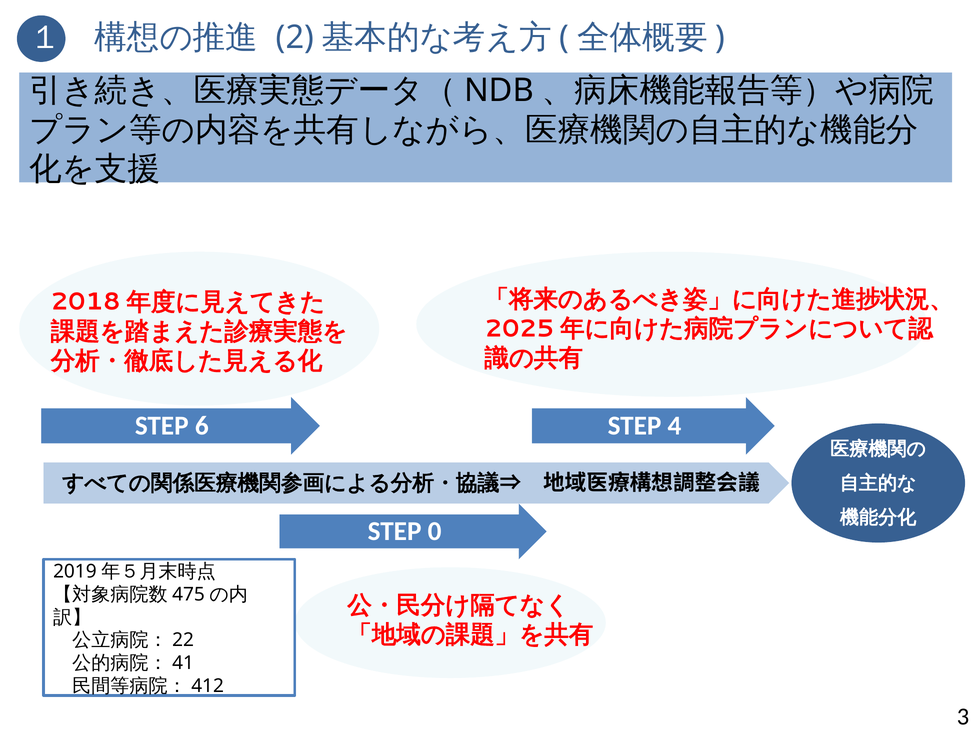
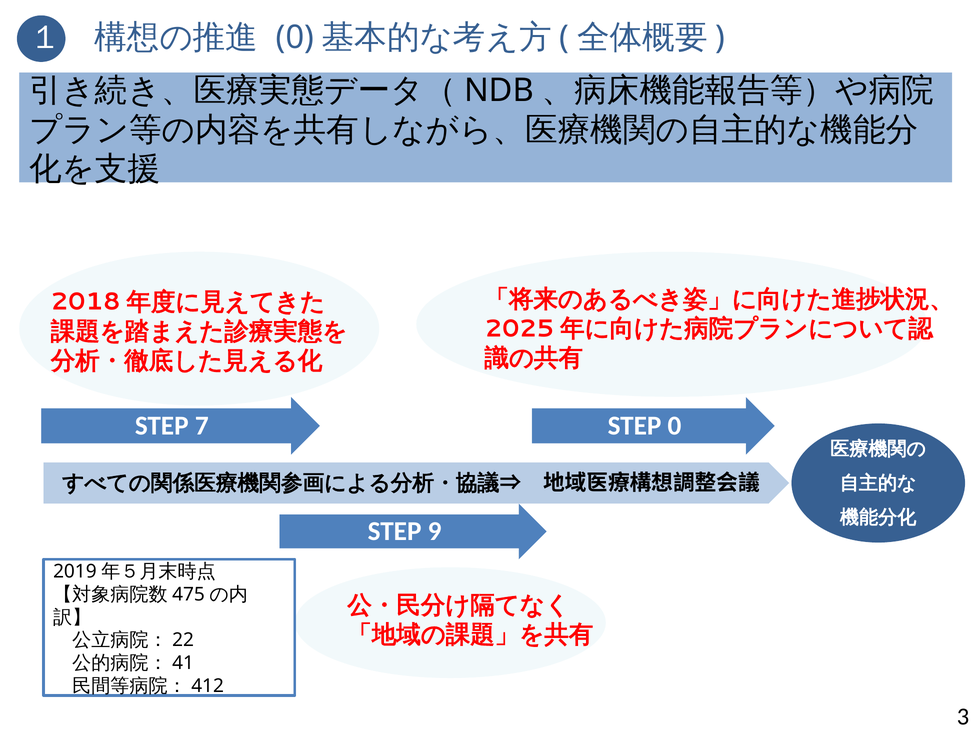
2 at (295, 37): 2 -> 0
6: 6 -> 7
STEP 4: 4 -> 0
0: 0 -> 9
